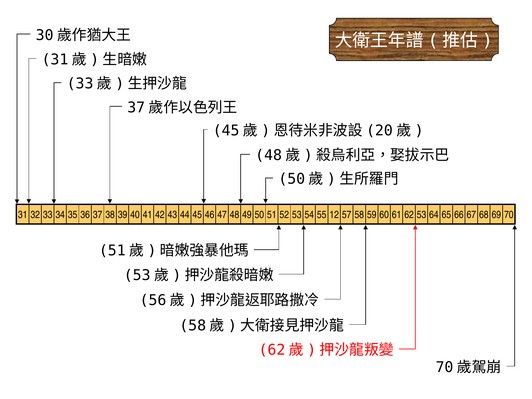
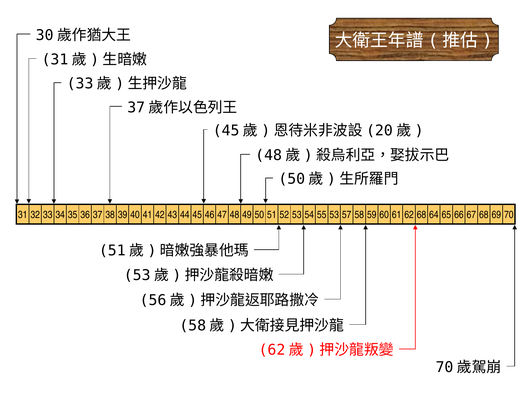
55 12: 12 -> 53
62 53: 53 -> 68
